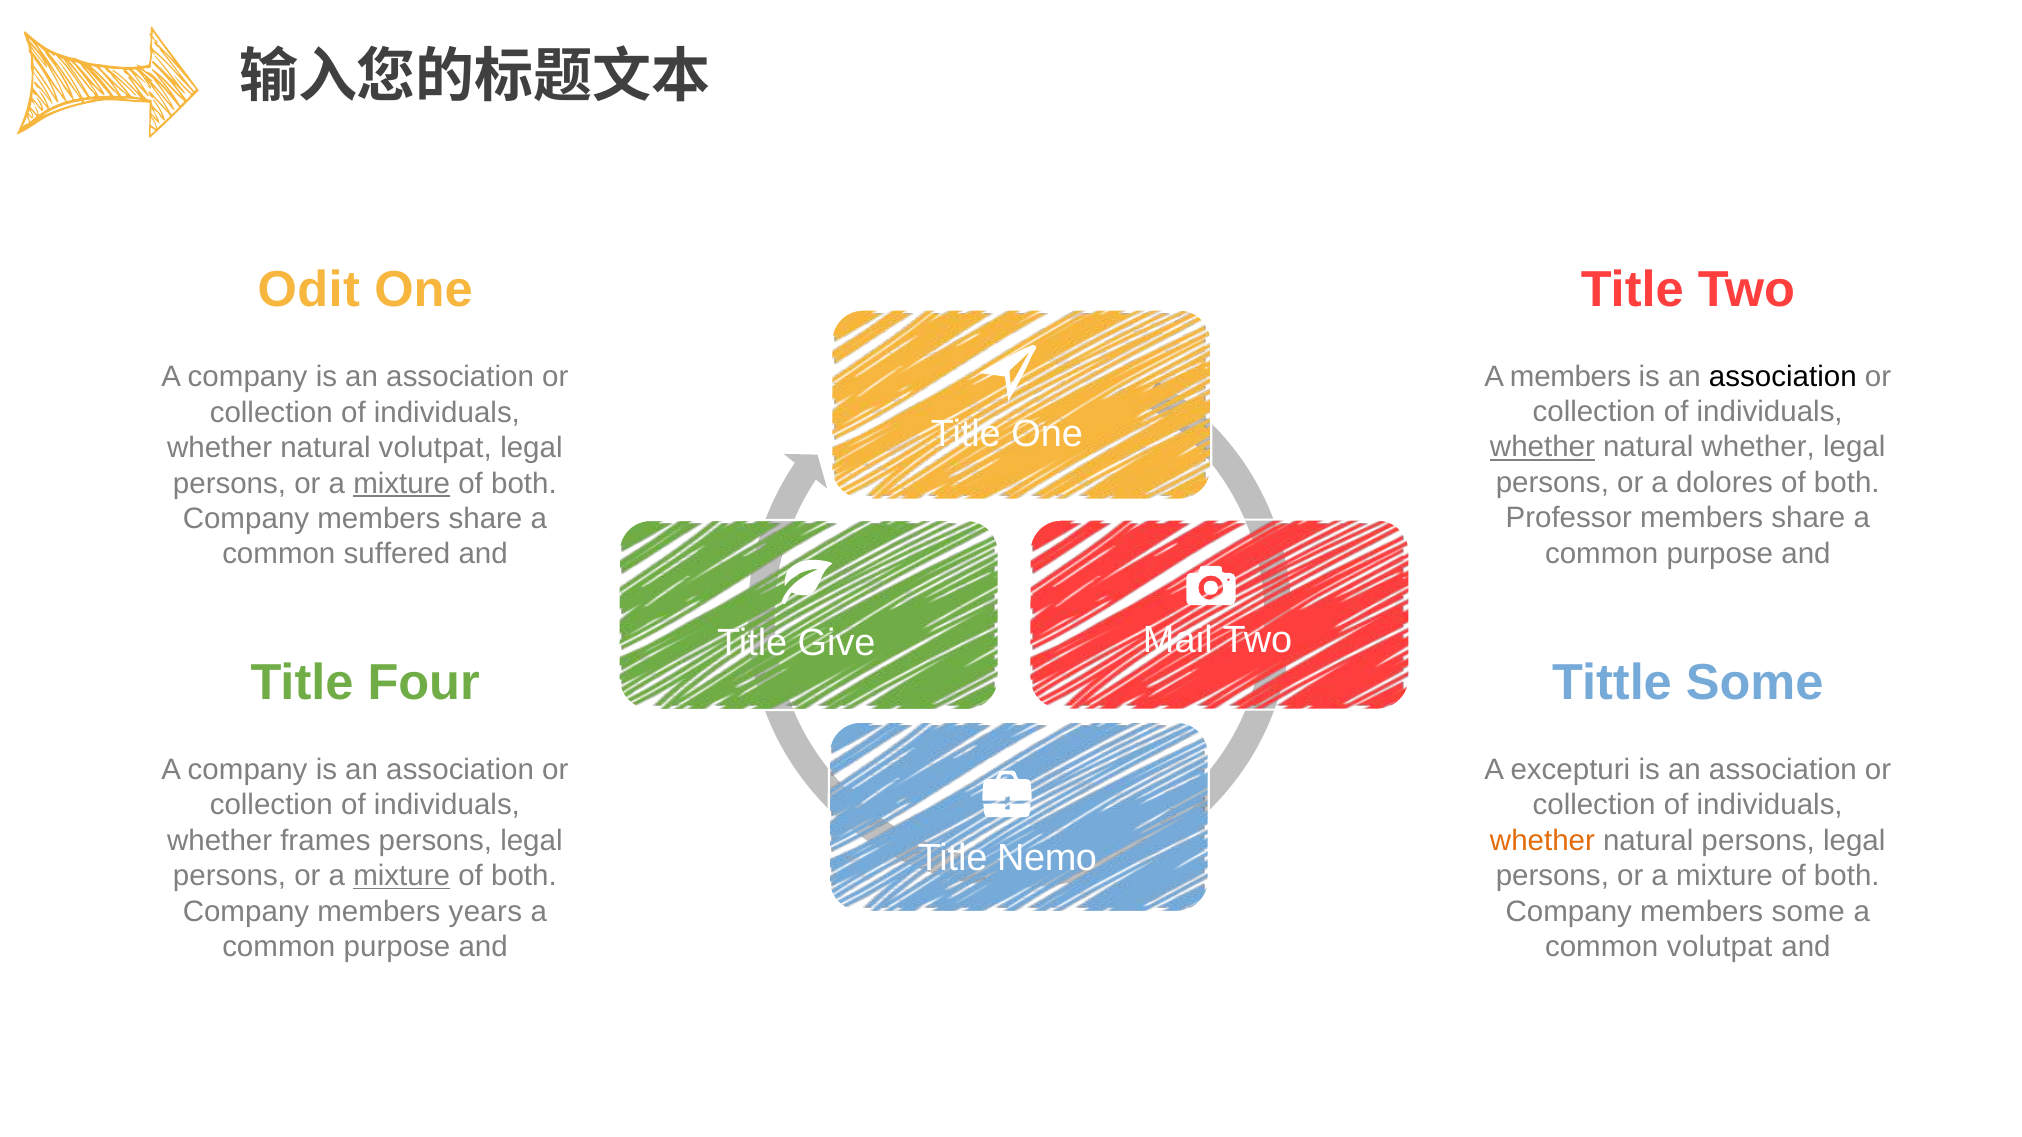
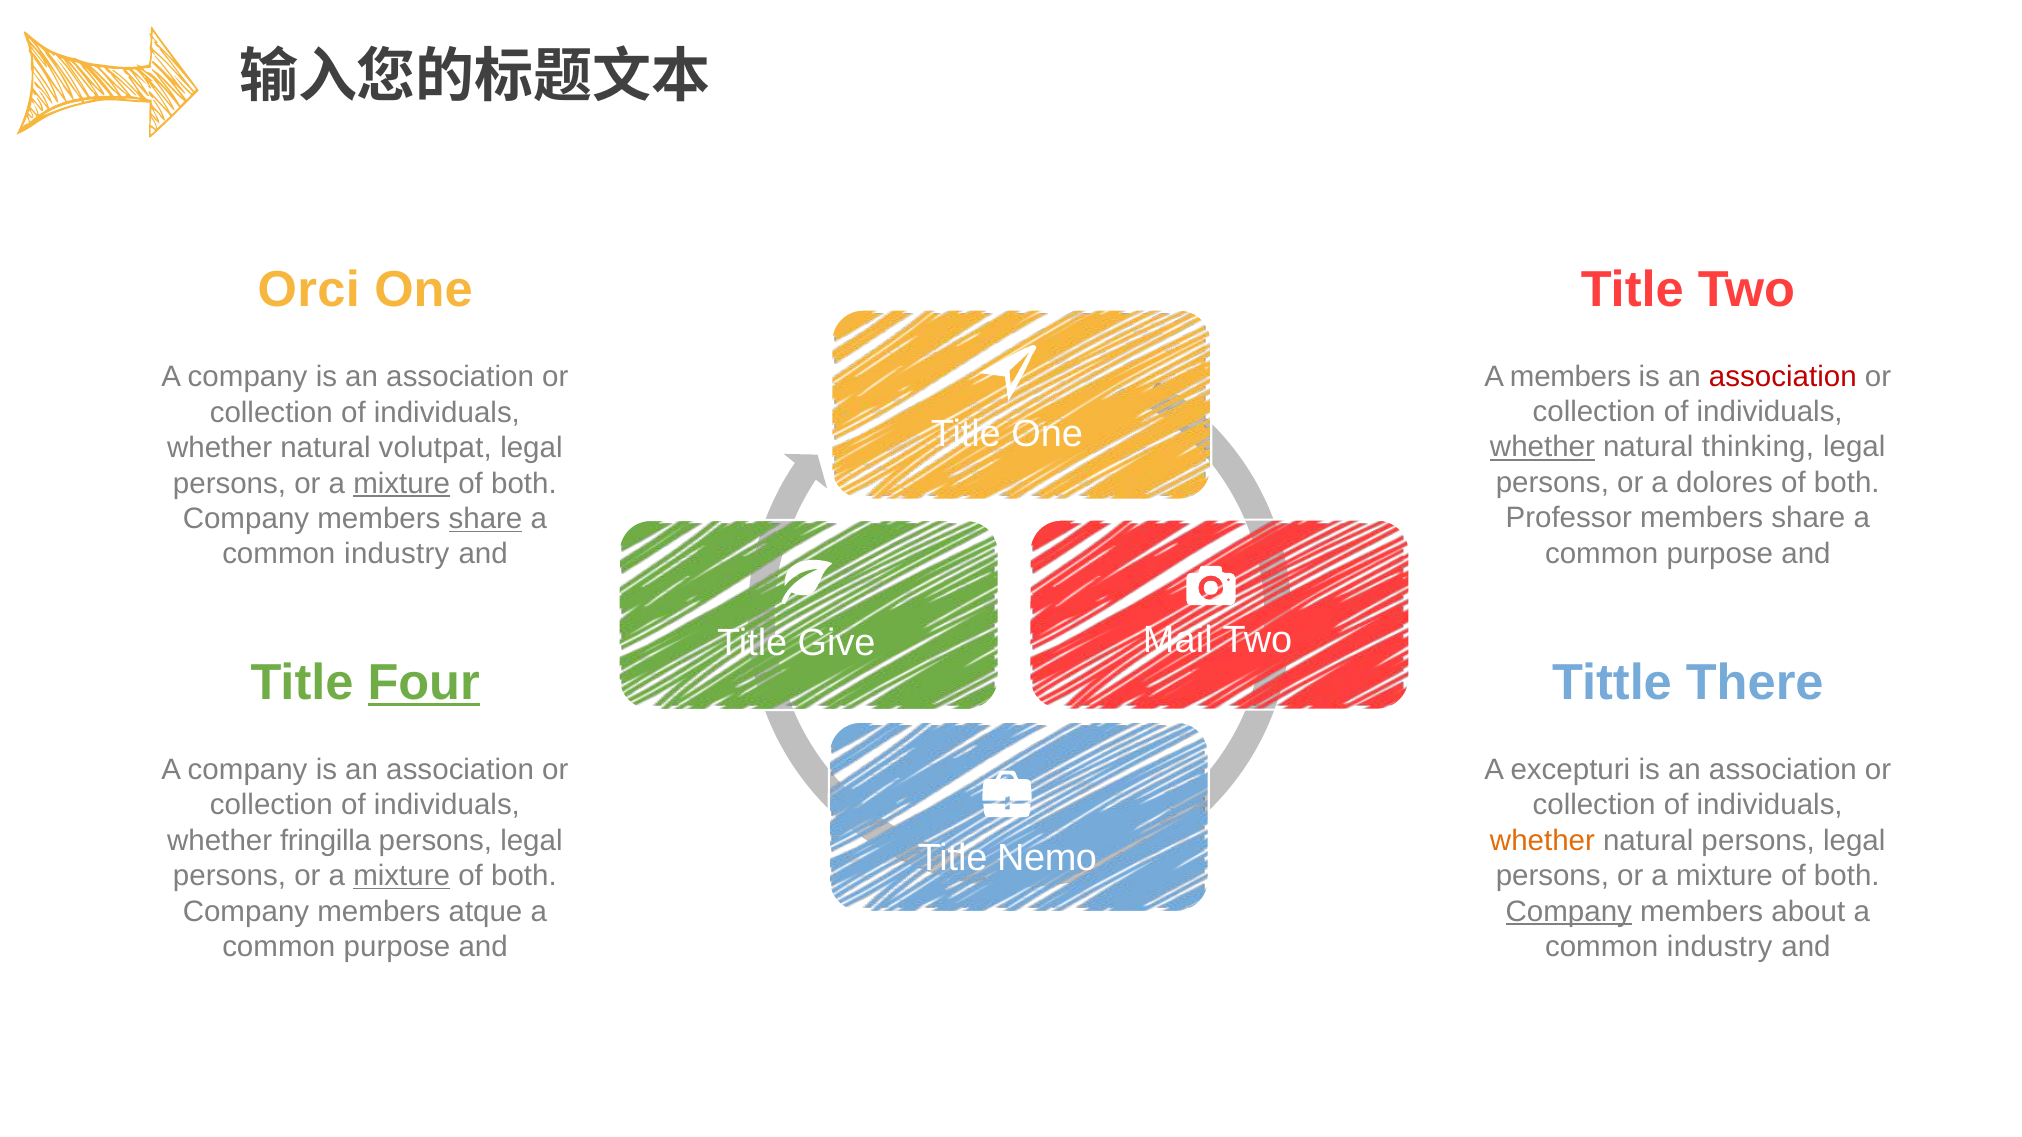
Odit: Odit -> Orci
association at (1783, 376) colour: black -> red
natural whether: whether -> thinking
share at (486, 519) underline: none -> present
suffered at (397, 554): suffered -> industry
Four underline: none -> present
Tittle Some: Some -> There
frames: frames -> fringilla
years: years -> atque
Company at (1569, 912) underline: none -> present
members some: some -> about
volutpat at (1720, 947): volutpat -> industry
